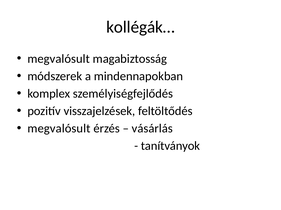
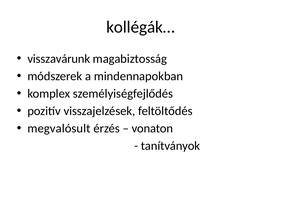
megvalósult at (59, 59): megvalósult -> visszavárunk
vásárlás: vásárlás -> vonaton
